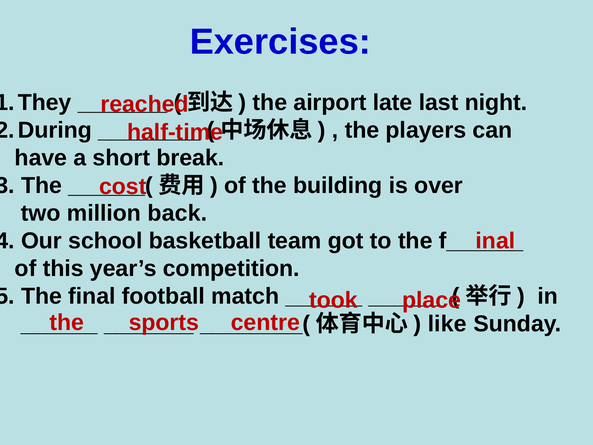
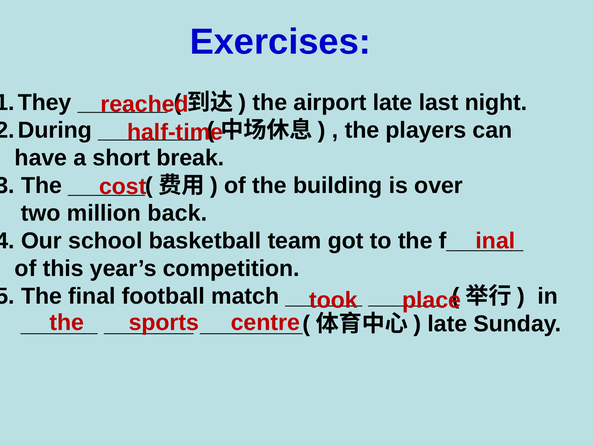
like at (447, 324): like -> late
